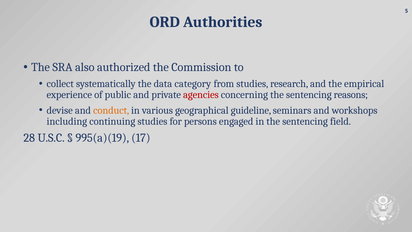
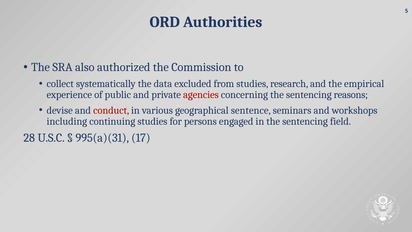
category: category -> excluded
conduct colour: orange -> red
guideline: guideline -> sentence
995(a)(19: 995(a)(19 -> 995(a)(31
